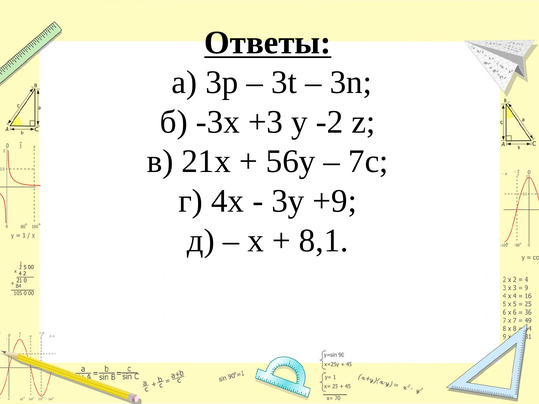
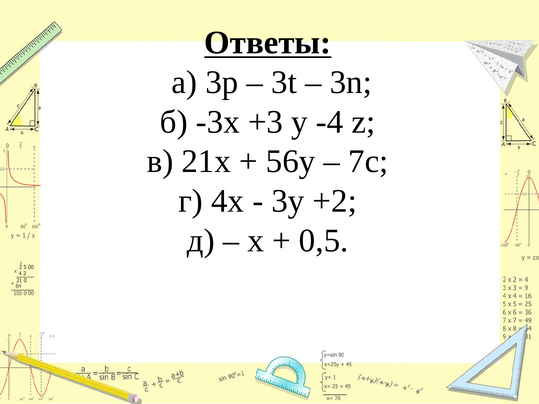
-2: -2 -> -4
+9: +9 -> +2
8,1: 8,1 -> 0,5
